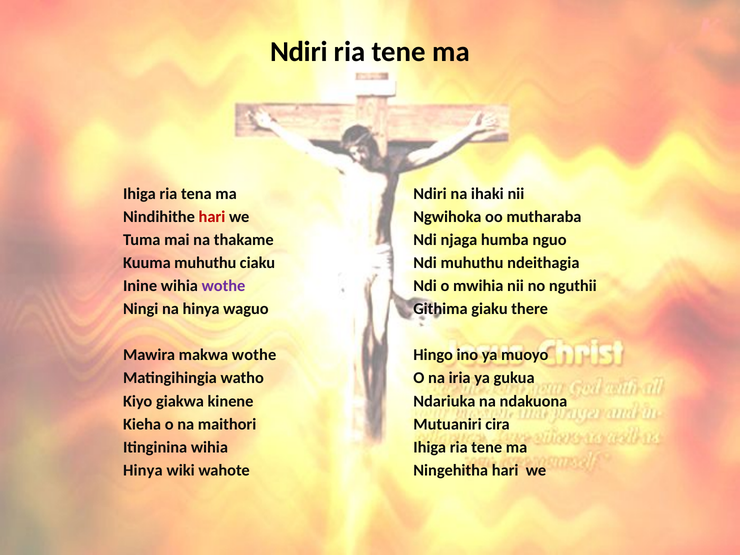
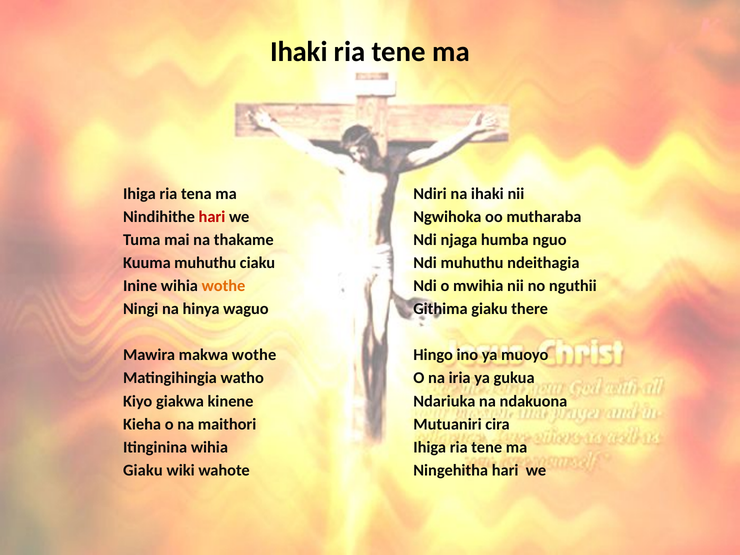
Ndiri at (299, 52): Ndiri -> Ihaki
wothe at (223, 286) colour: purple -> orange
Hinya at (143, 470): Hinya -> Giaku
